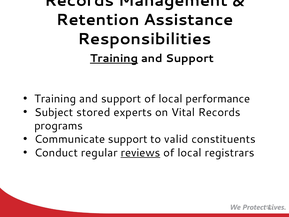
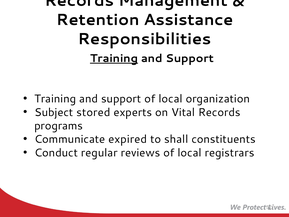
performance: performance -> organization
Communicate support: support -> expired
valid: valid -> shall
reviews underline: present -> none
